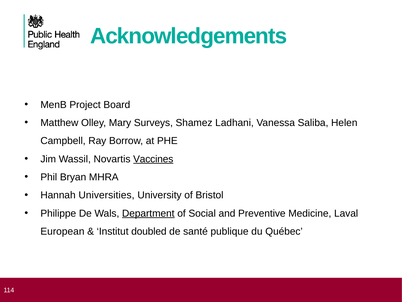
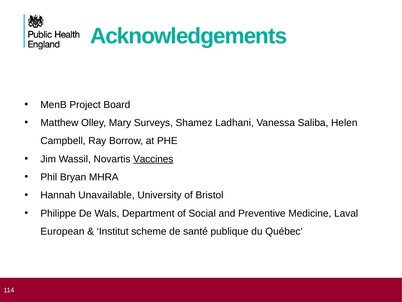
Universities: Universities -> Unavailable
Department underline: present -> none
doubled: doubled -> scheme
